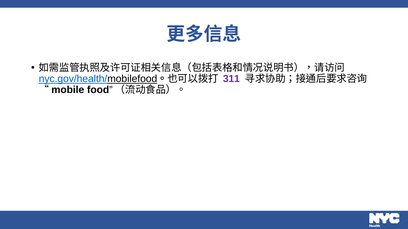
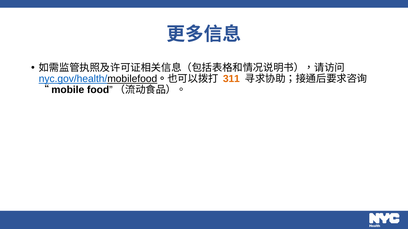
311 colour: purple -> orange
